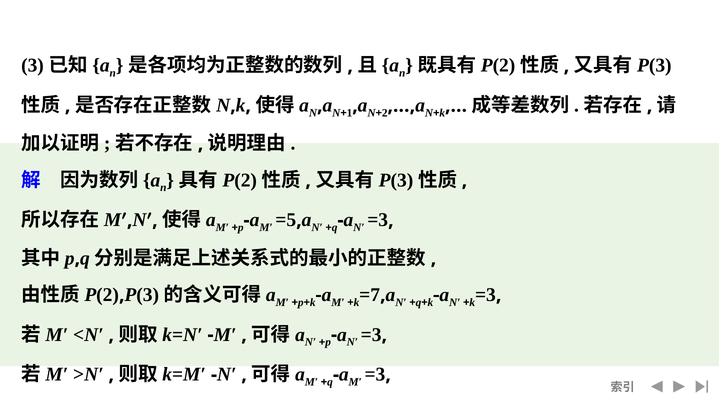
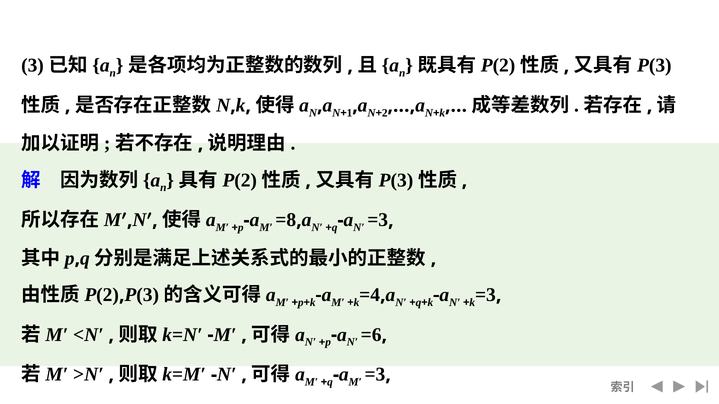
=5: =5 -> =8
=7: =7 -> =4
=3 at (371, 335): =3 -> =6
